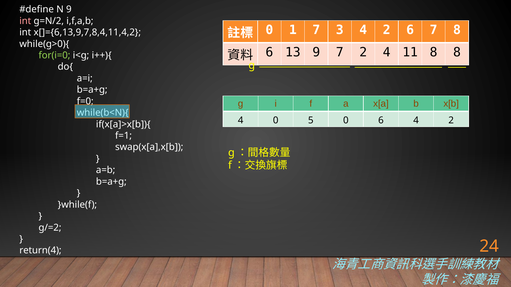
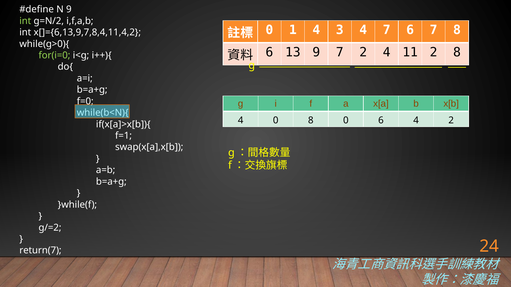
int at (25, 21) colour: pink -> light green
1 7: 7 -> 4
3 4 2: 2 -> 7
11 8: 8 -> 2
0 5: 5 -> 8
return(4: return(4 -> return(7
